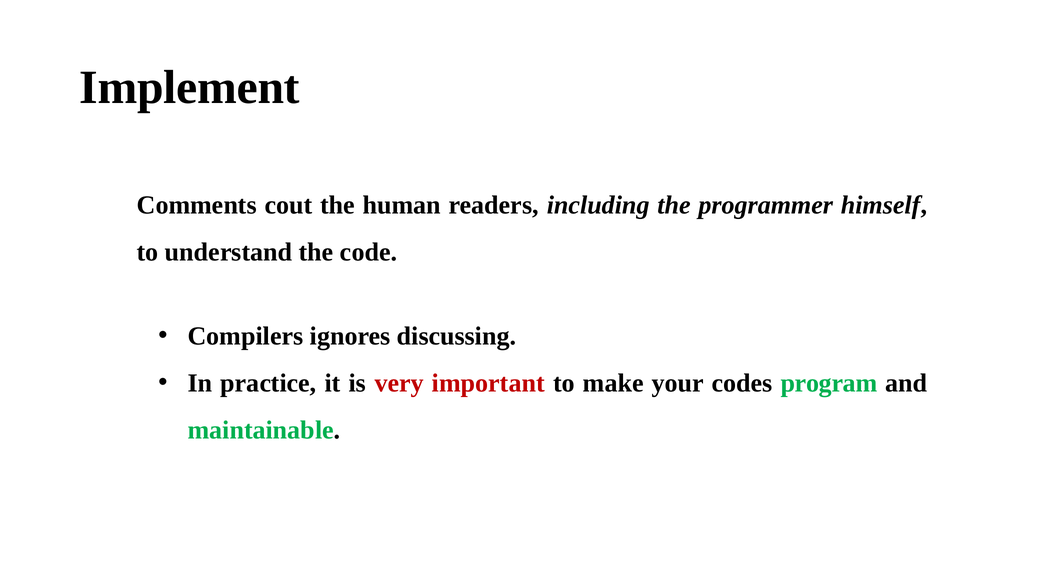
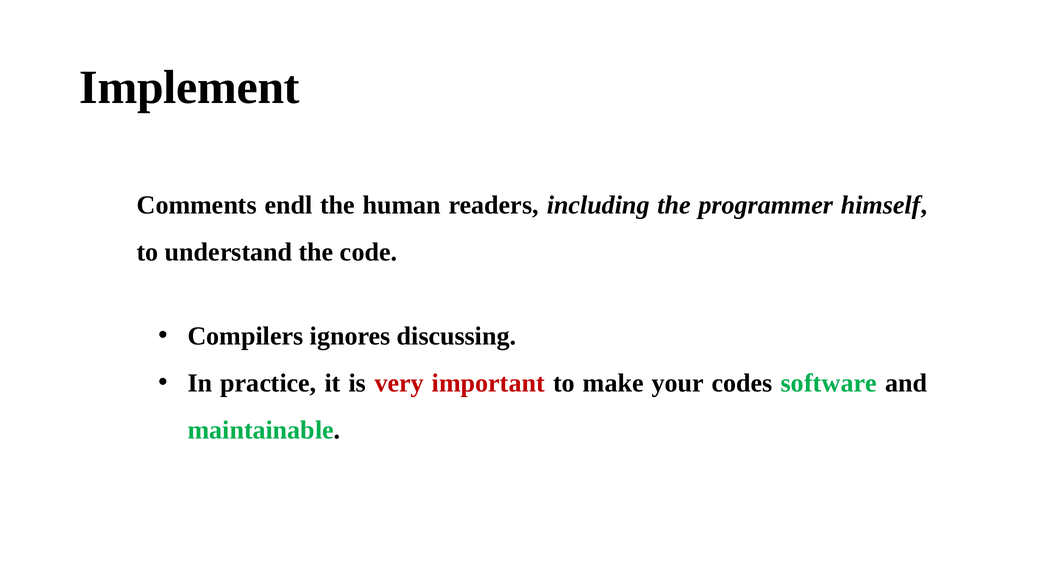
cout: cout -> endl
program: program -> software
